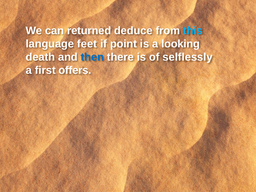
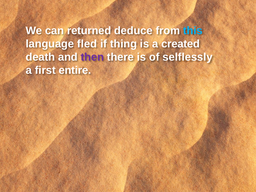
feet: feet -> fled
point: point -> thing
looking: looking -> created
then colour: blue -> purple
offers: offers -> entire
